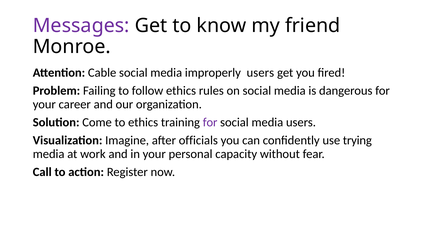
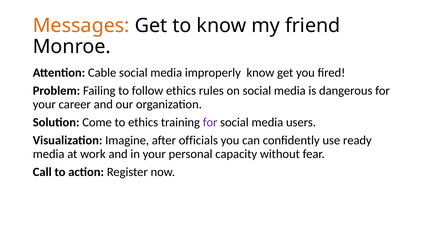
Messages colour: purple -> orange
improperly users: users -> know
trying: trying -> ready
